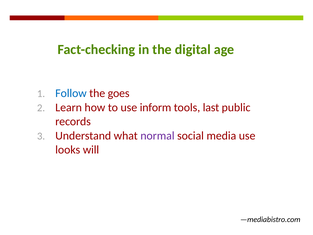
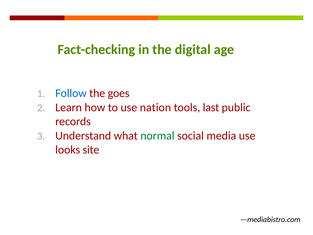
inform: inform -> nation
normal colour: purple -> green
will: will -> site
